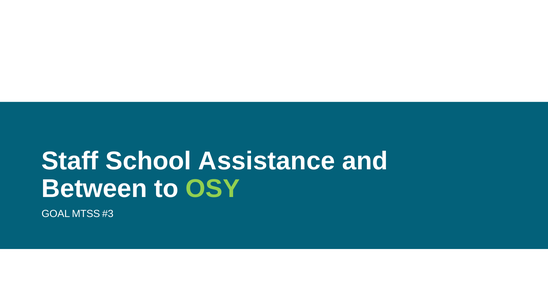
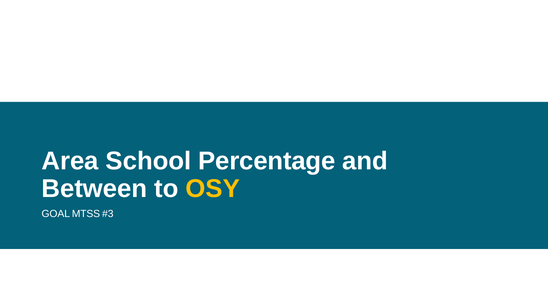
Staff: Staff -> Area
Assistance: Assistance -> Percentage
OSY colour: light green -> yellow
